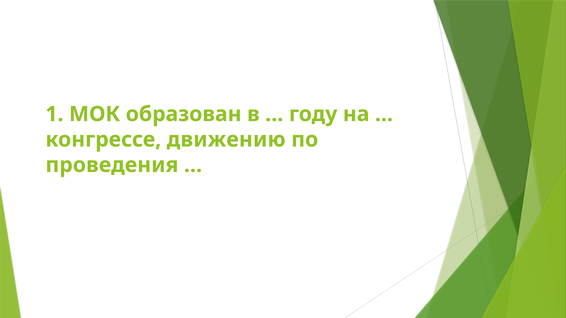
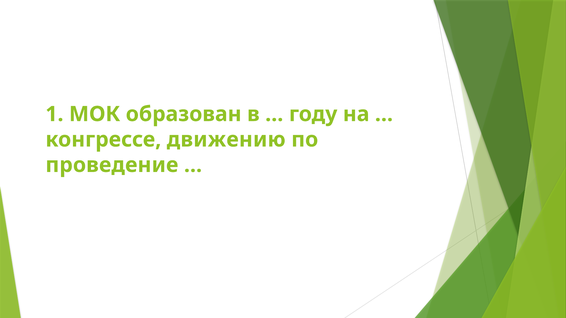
проведения: проведения -> проведение
